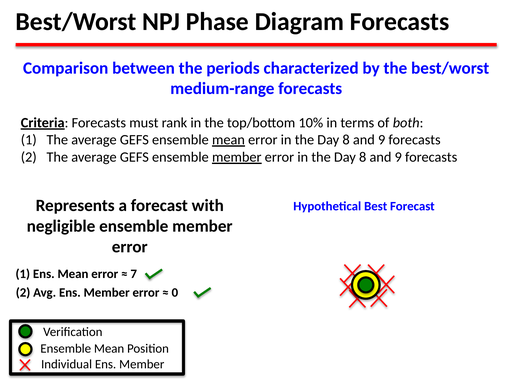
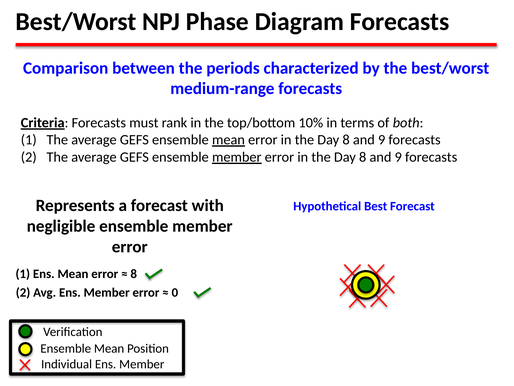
7 at (134, 274): 7 -> 8
